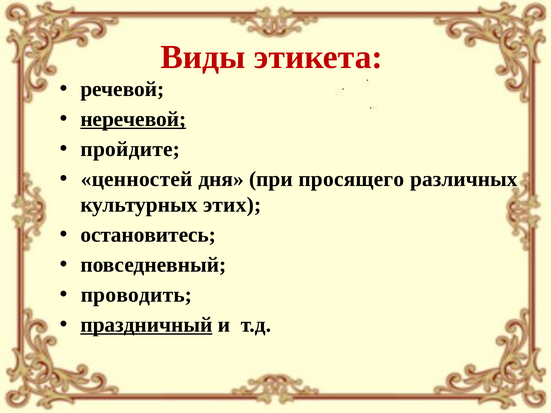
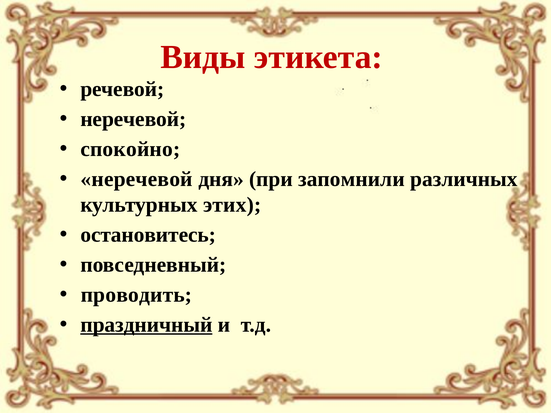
неречевой at (133, 119) underline: present -> none
пройдите: пройдите -> спокойно
ценностей at (137, 179): ценностей -> неречевой
просящего: просящего -> запомнили
